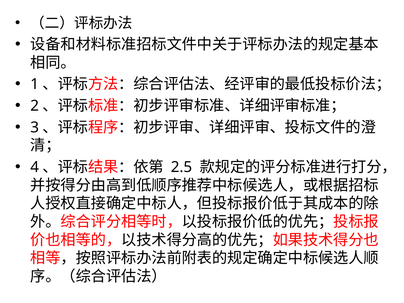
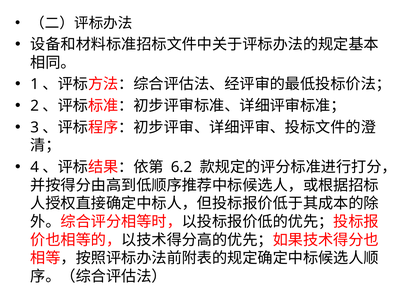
2.5: 2.5 -> 6.2
